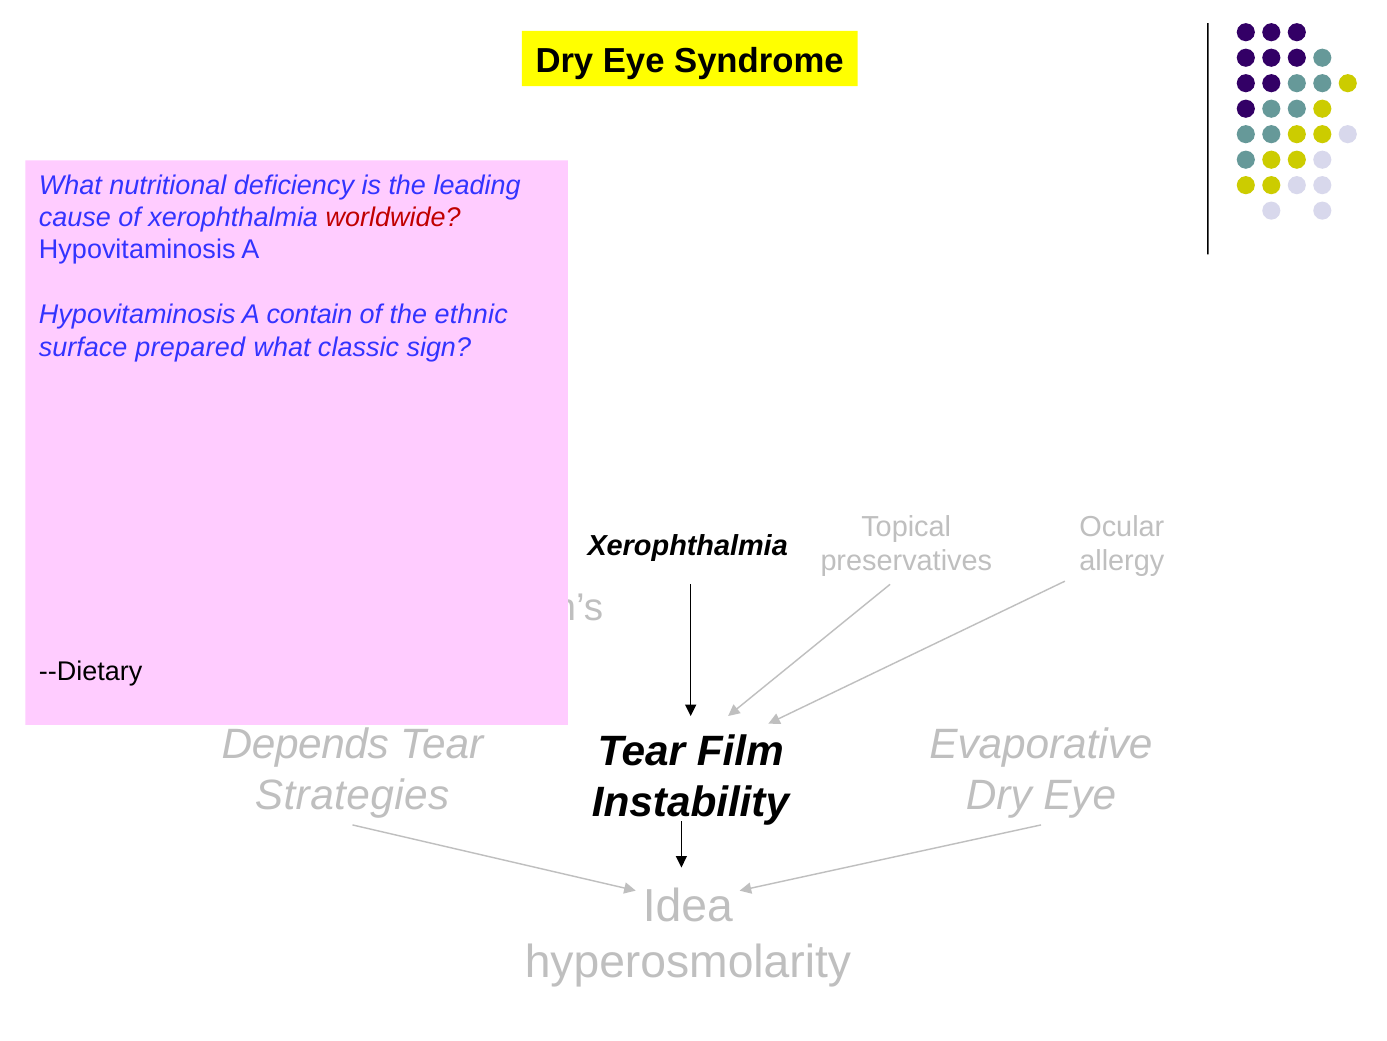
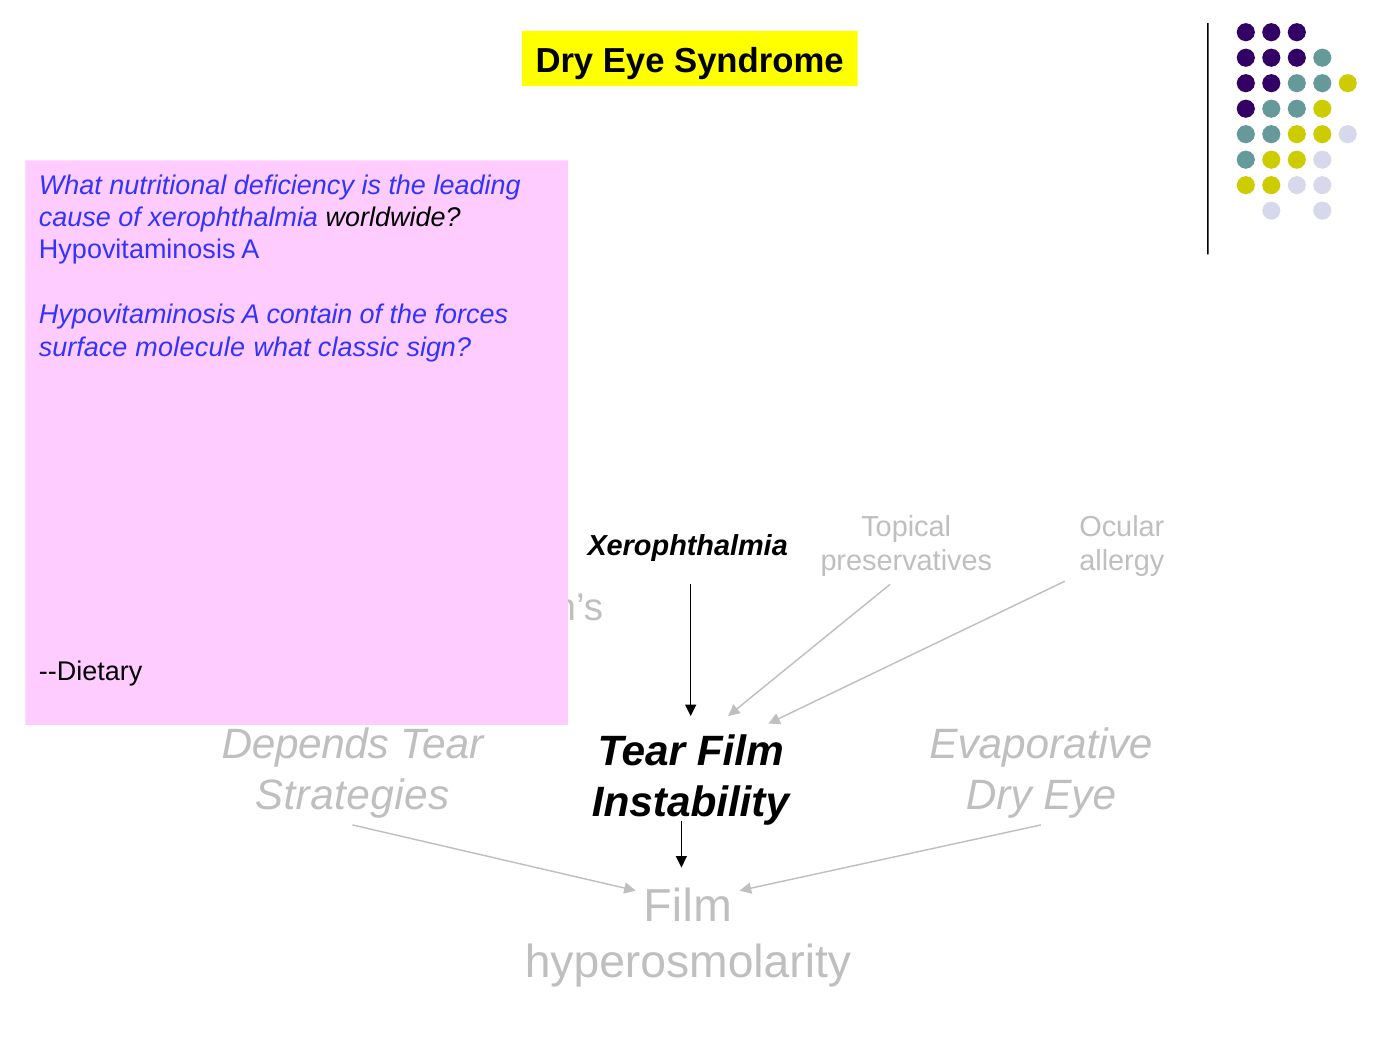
worldwide colour: red -> black
ethnic: ethnic -> forces
prepared: prepared -> molecule
Idea at (688, 906): Idea -> Film
